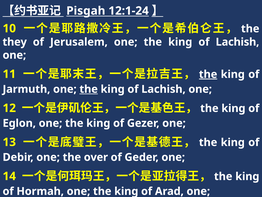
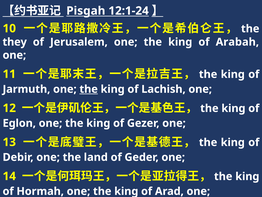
Lachish at (237, 42): Lachish -> Arabah
the at (208, 74) underline: present -> none
over: over -> land
